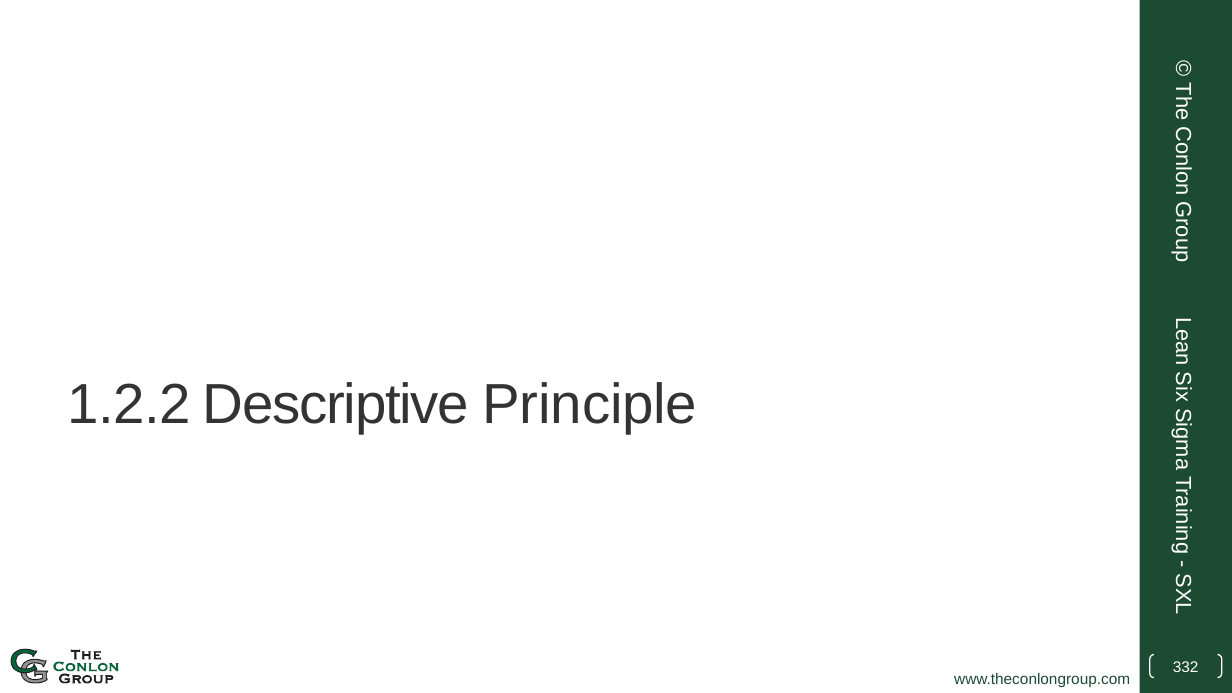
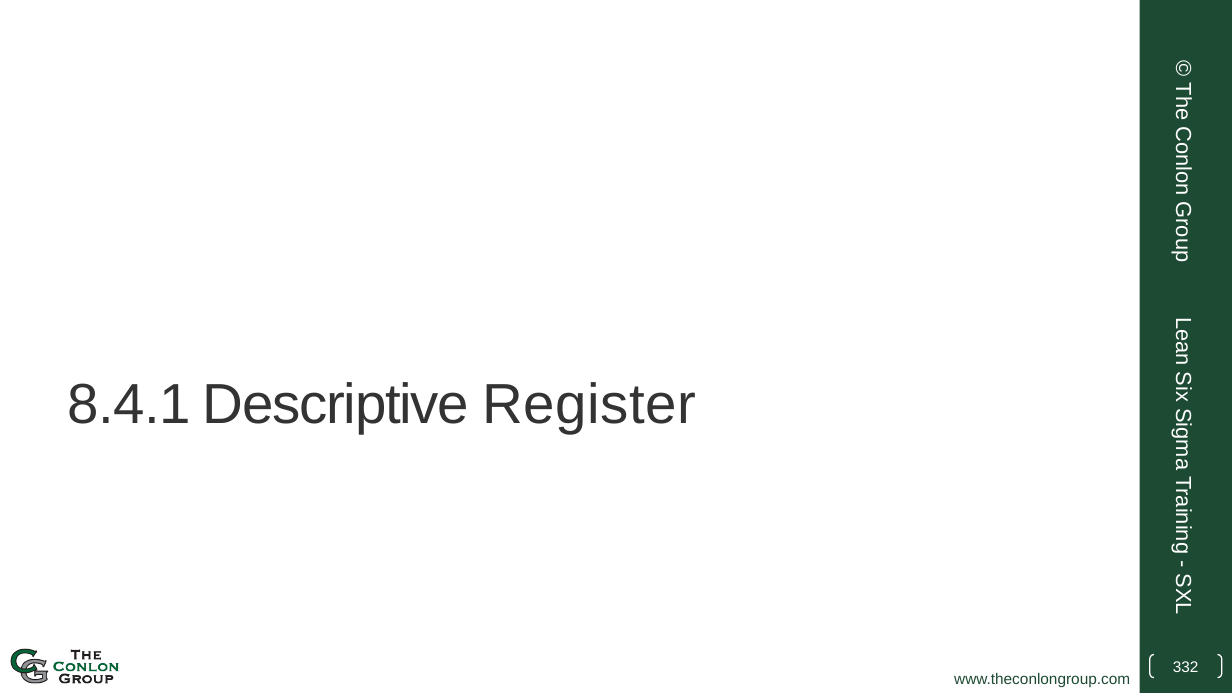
1.2.2: 1.2.2 -> 8.4.1
Principle: Principle -> Register
